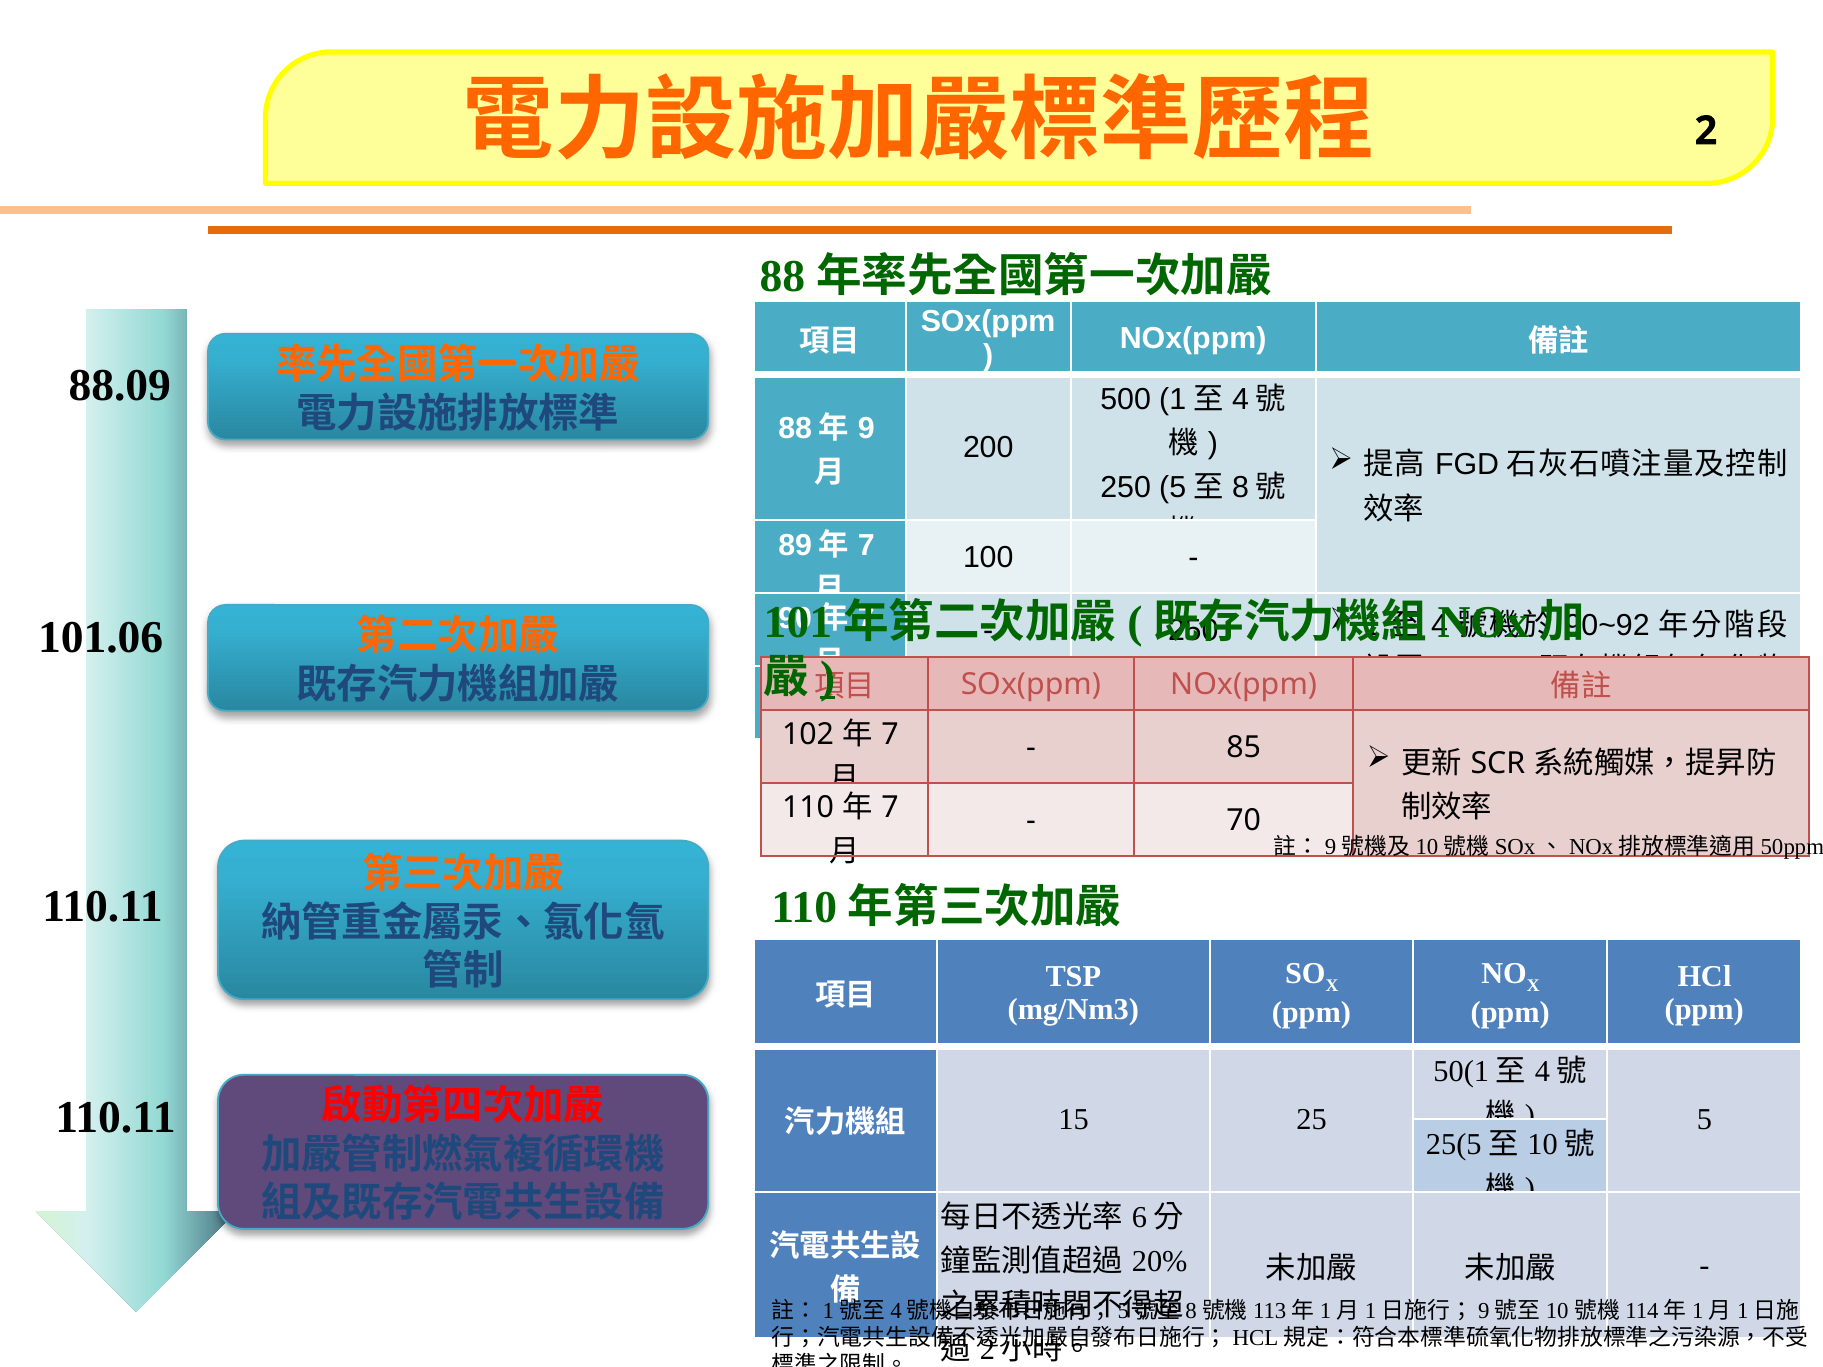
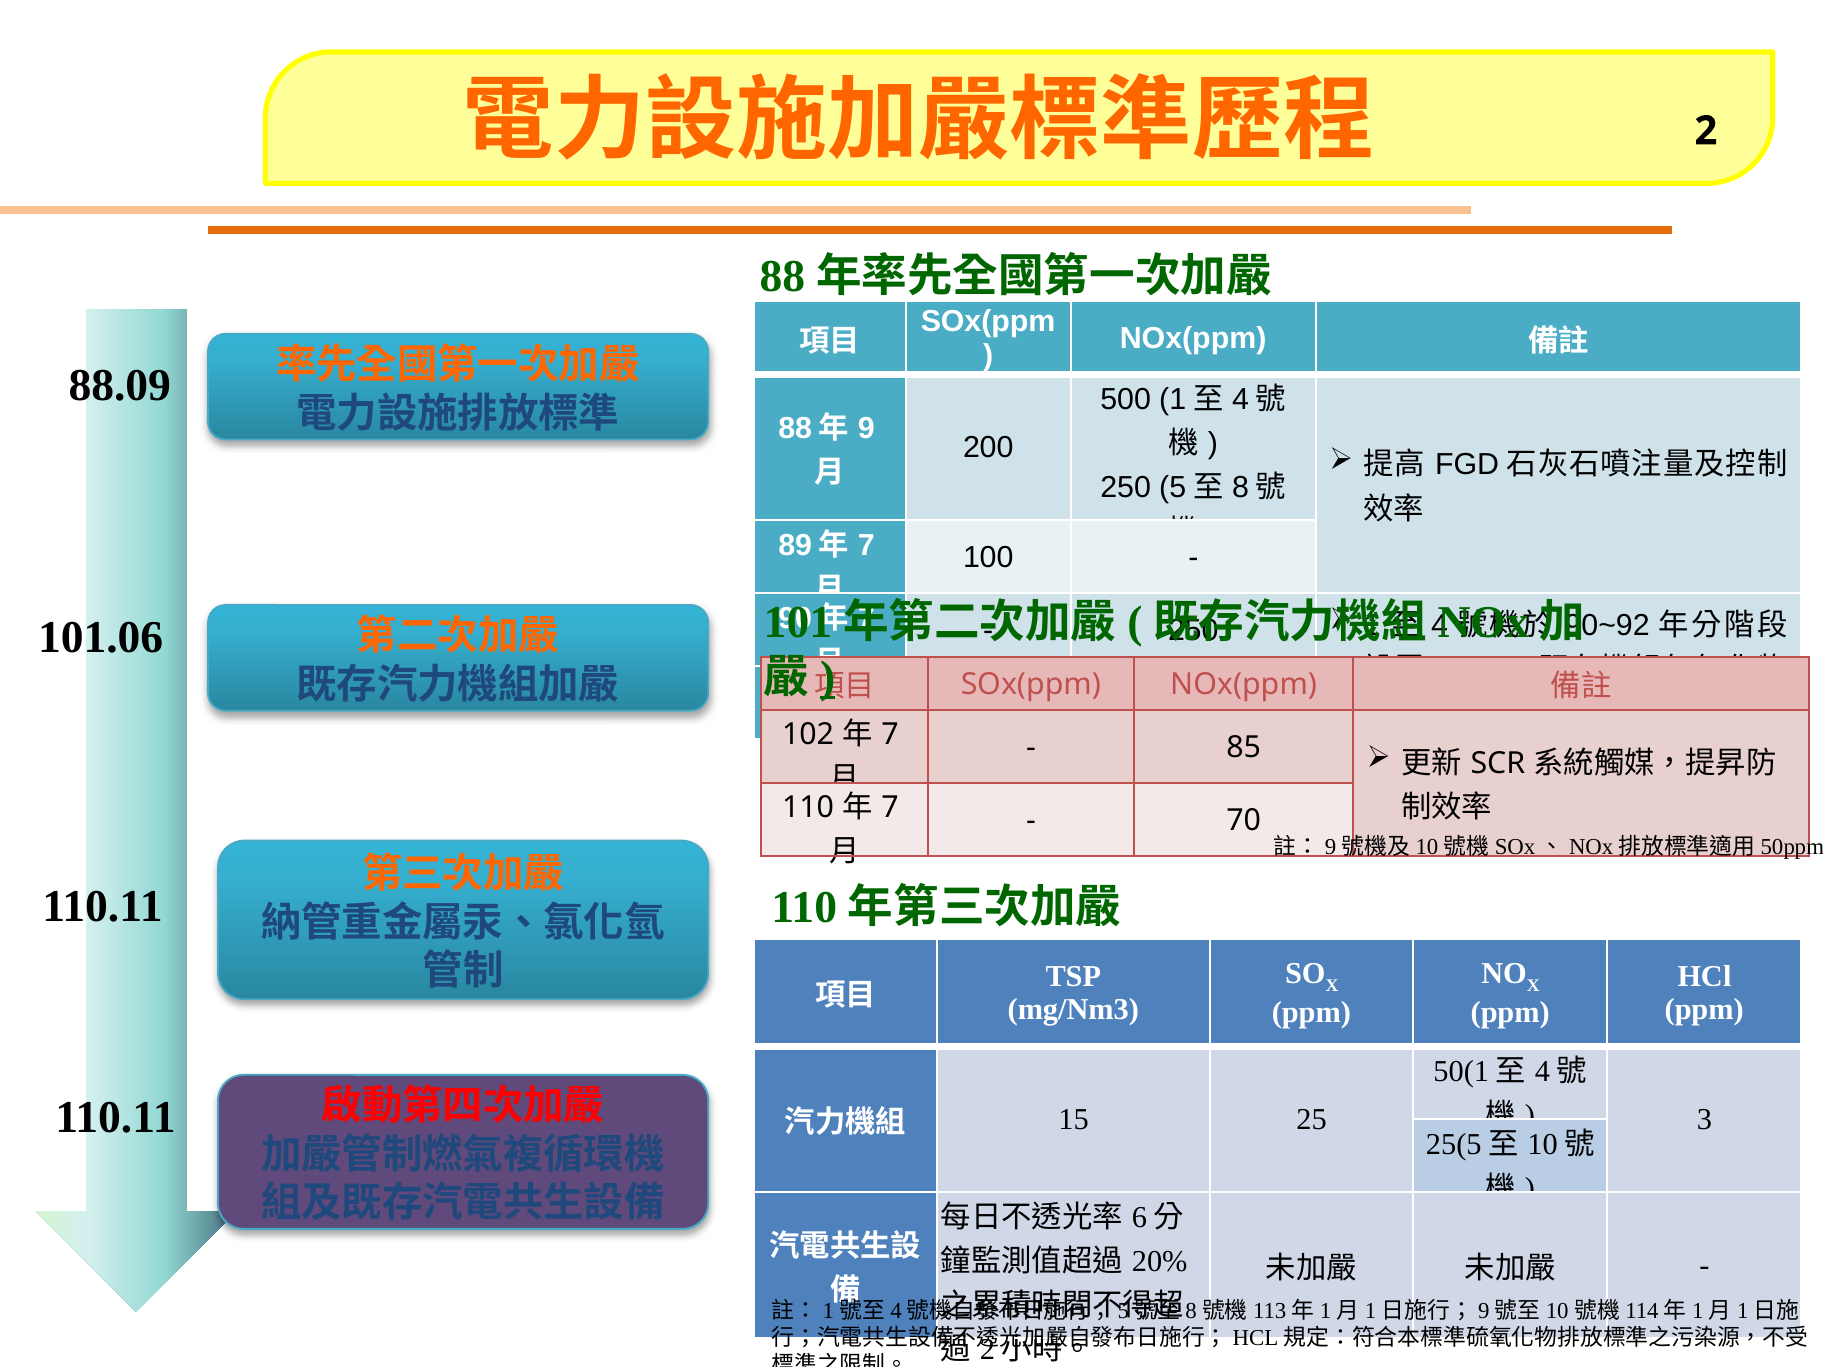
5: 5 -> 3
